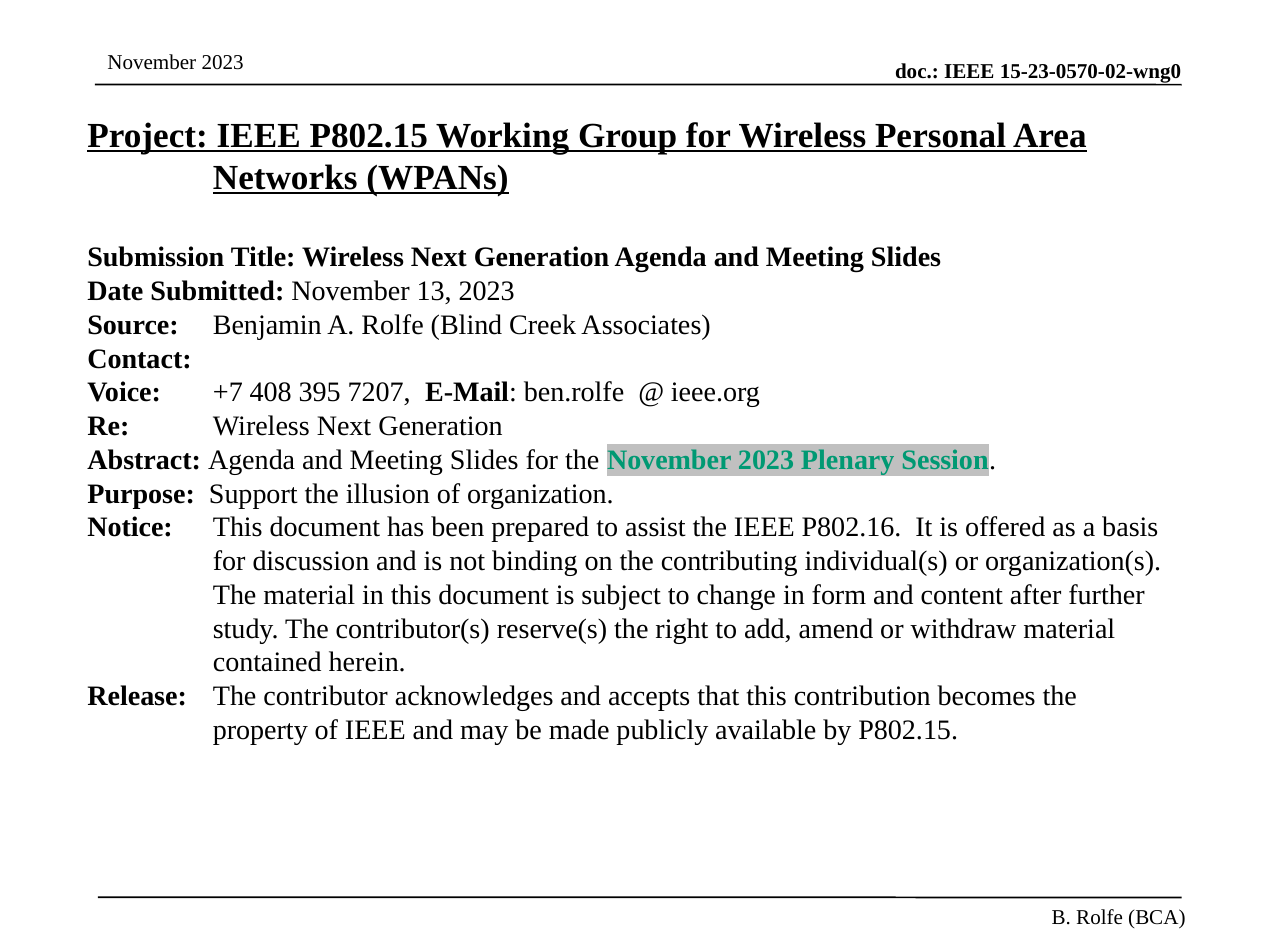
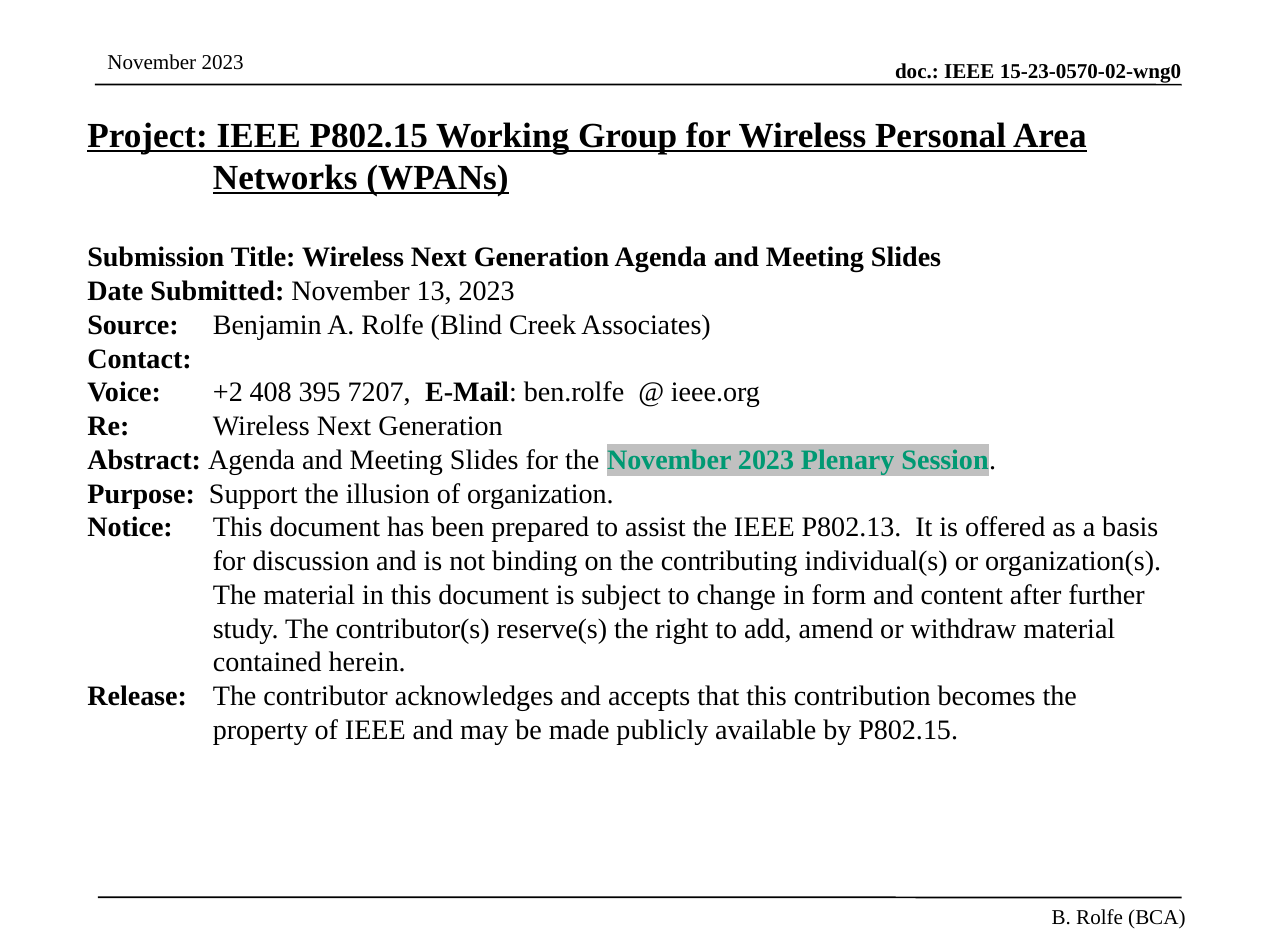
+7: +7 -> +2
P802.16: P802.16 -> P802.13
